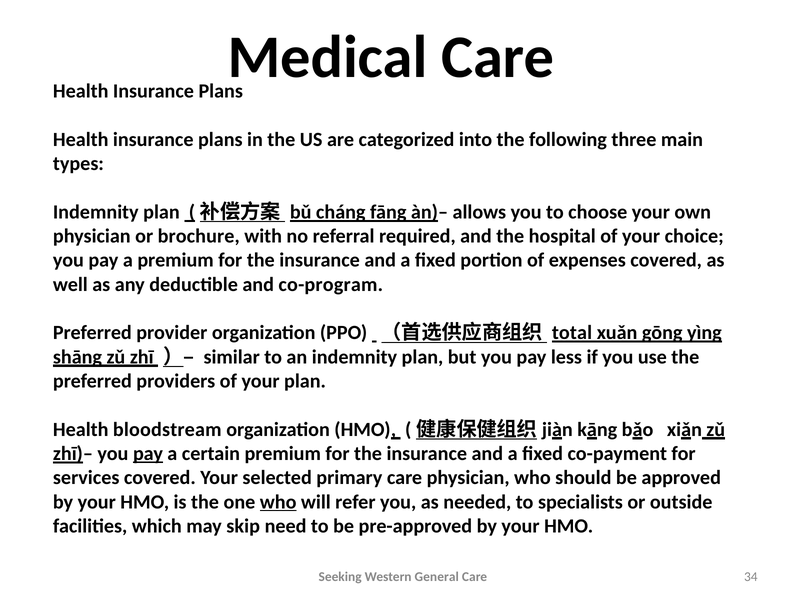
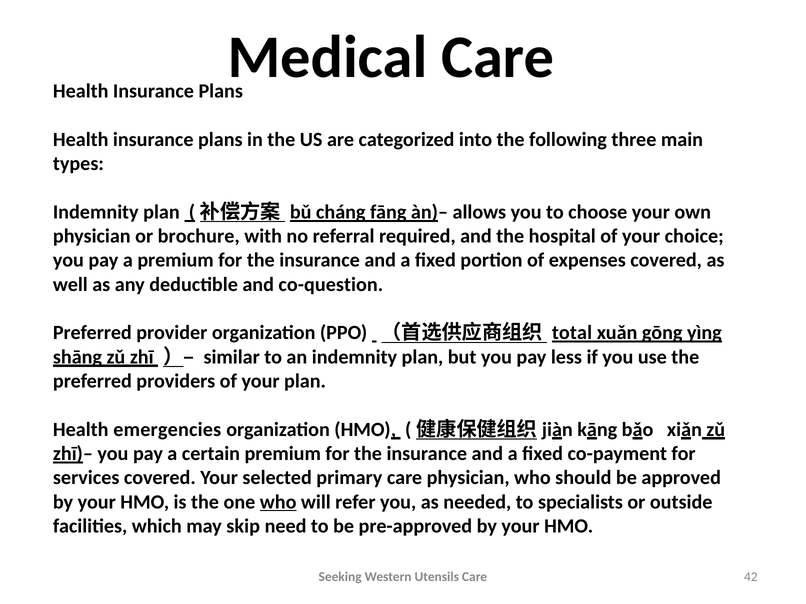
co-program: co-program -> co-question
bloodstream: bloodstream -> emergencies
pay at (148, 454) underline: present -> none
General: General -> Utensils
34: 34 -> 42
